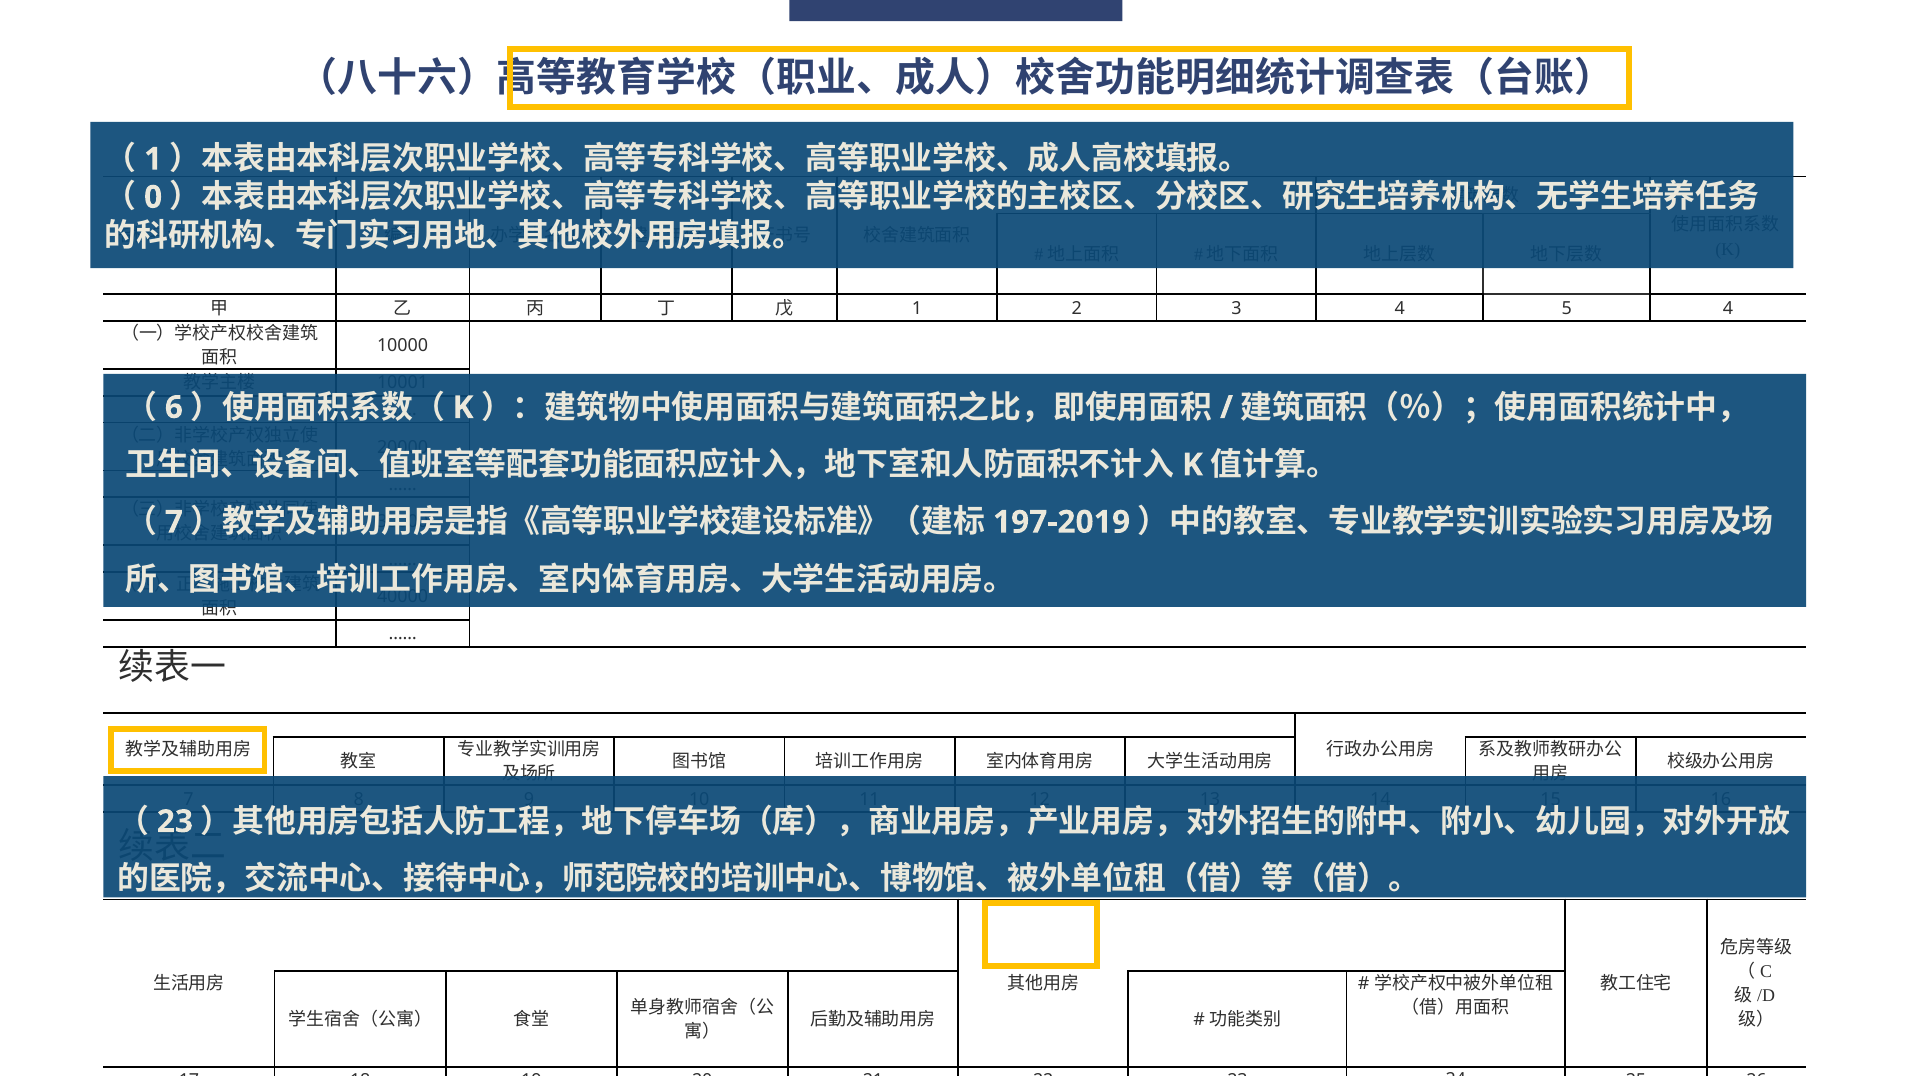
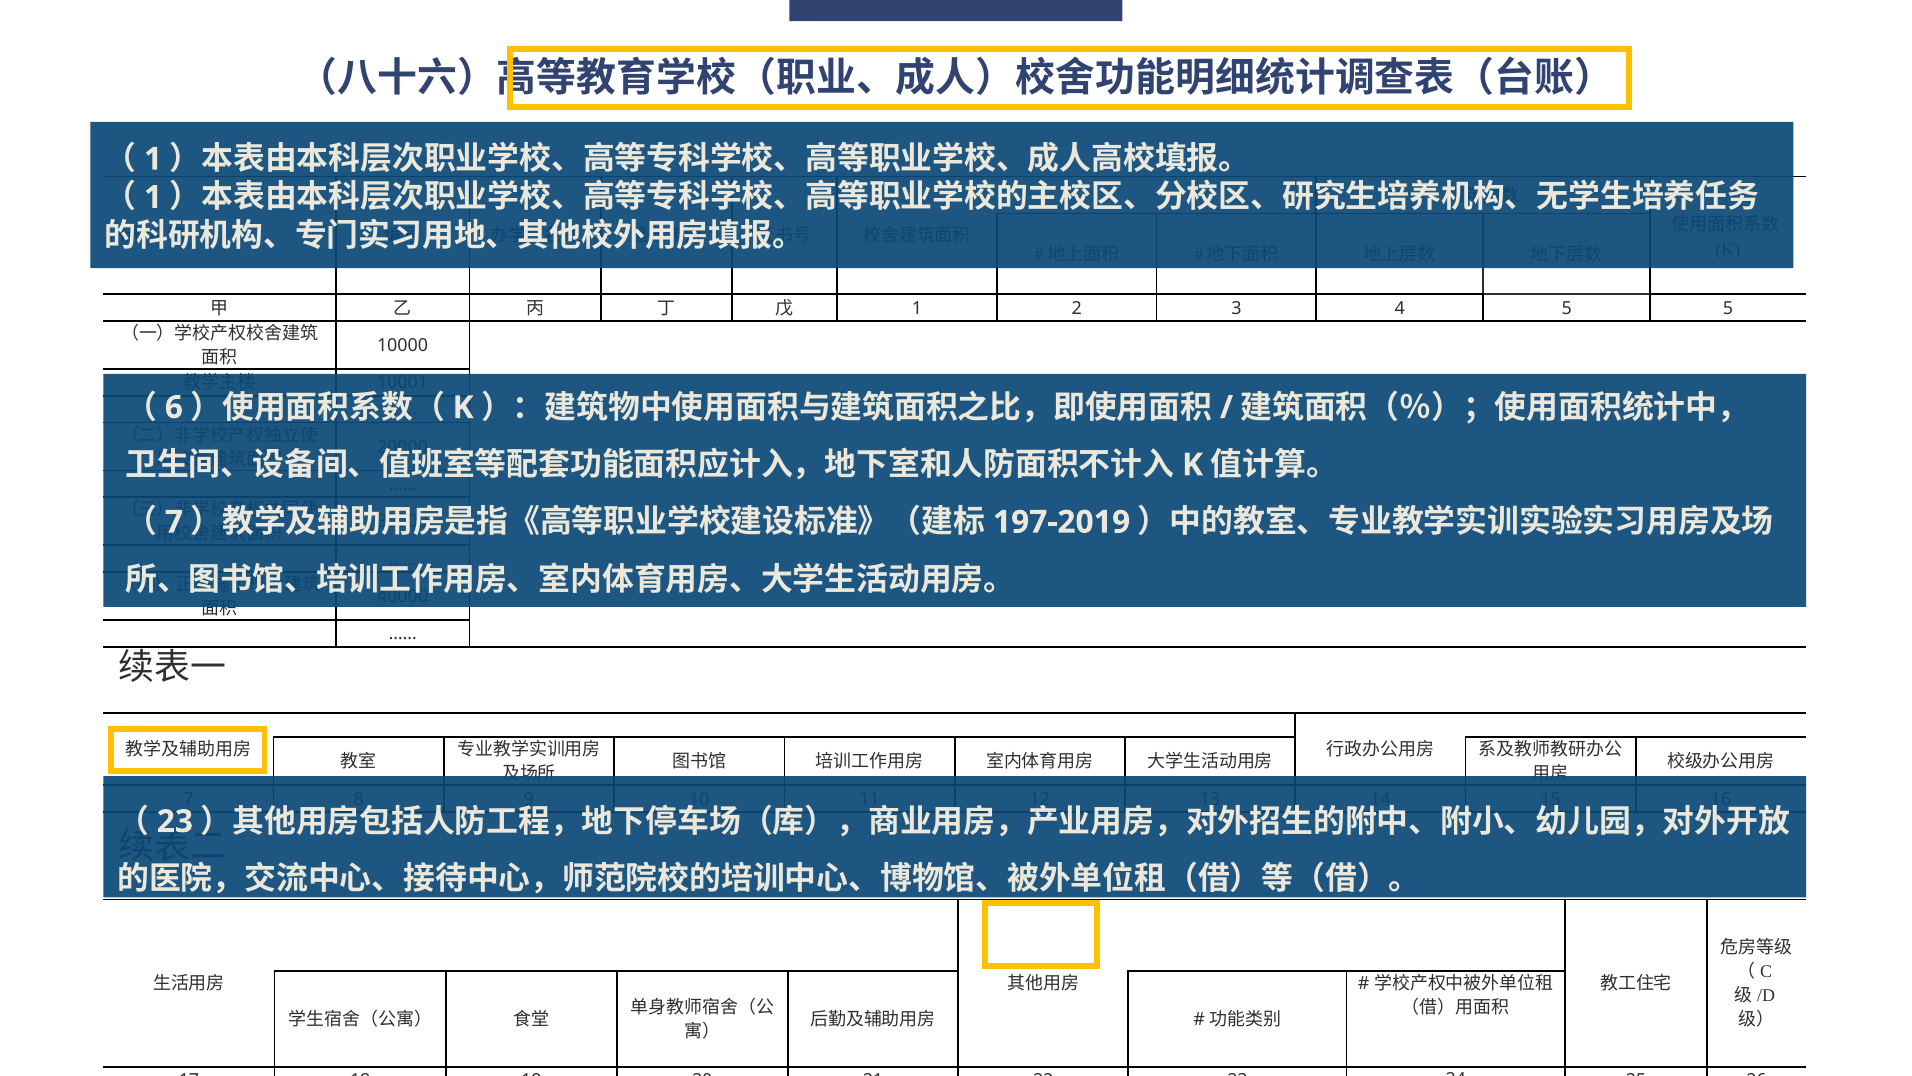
0 at (153, 197): 0 -> 1
5 4: 4 -> 5
